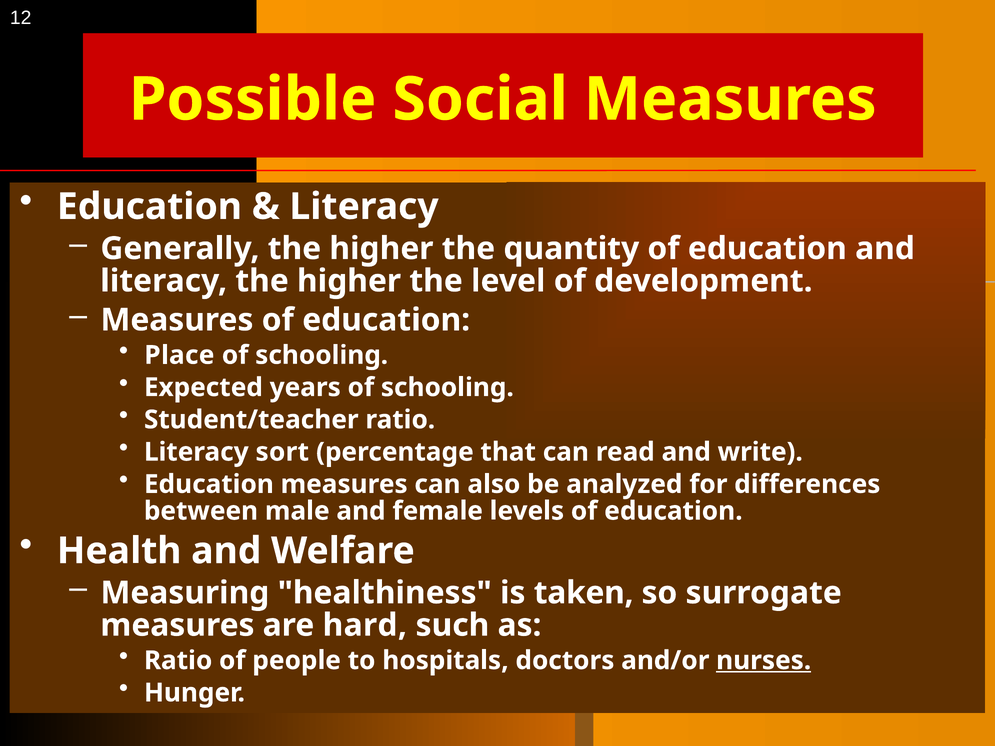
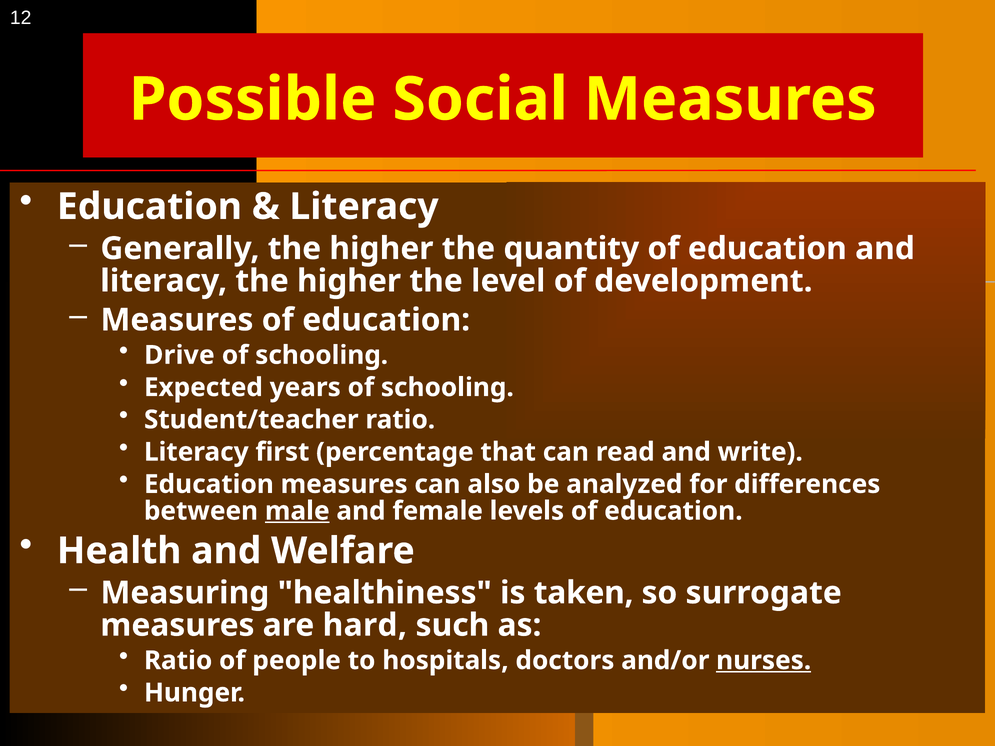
Place: Place -> Drive
sort: sort -> first
male underline: none -> present
